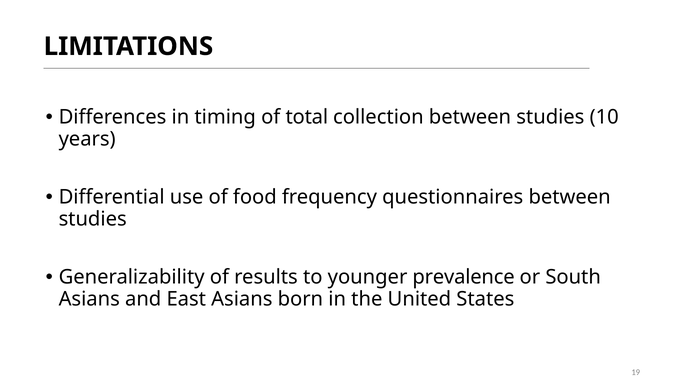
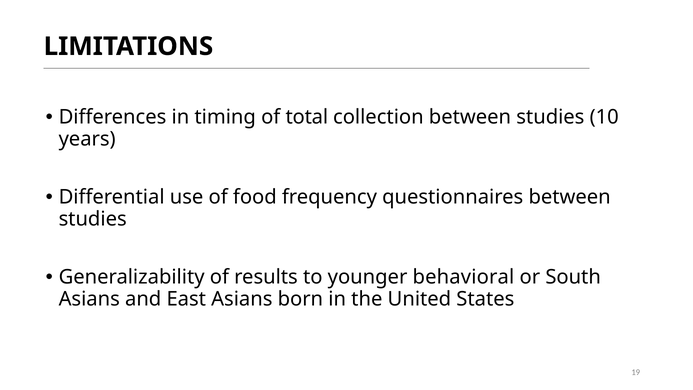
prevalence: prevalence -> behavioral
